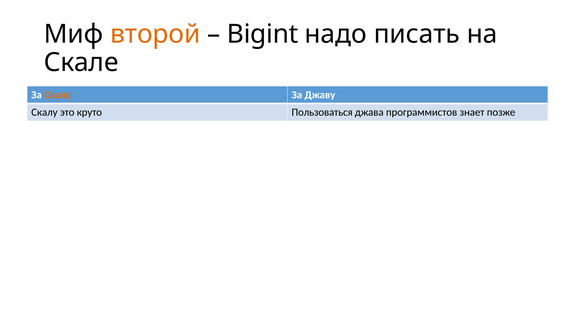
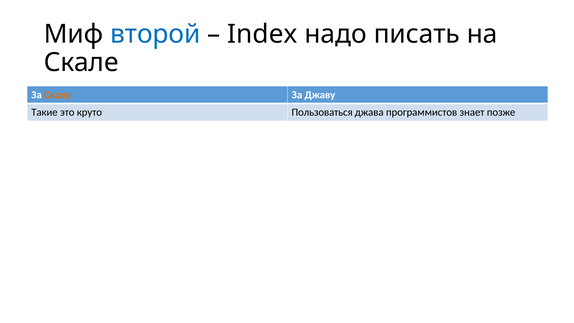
второй colour: orange -> blue
Bigint: Bigint -> Index
Скалу at (44, 112): Скалу -> Такие
